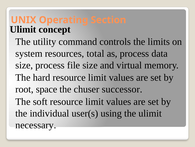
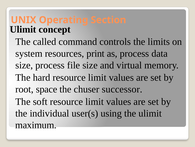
utility: utility -> called
total: total -> print
necessary: necessary -> maximum
